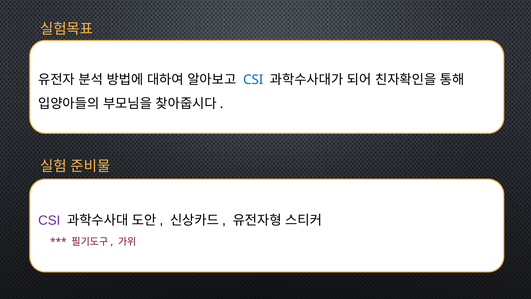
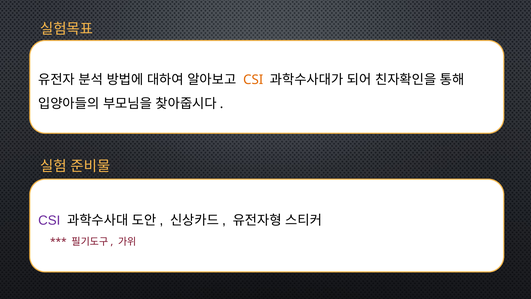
CSI at (253, 80) colour: blue -> orange
